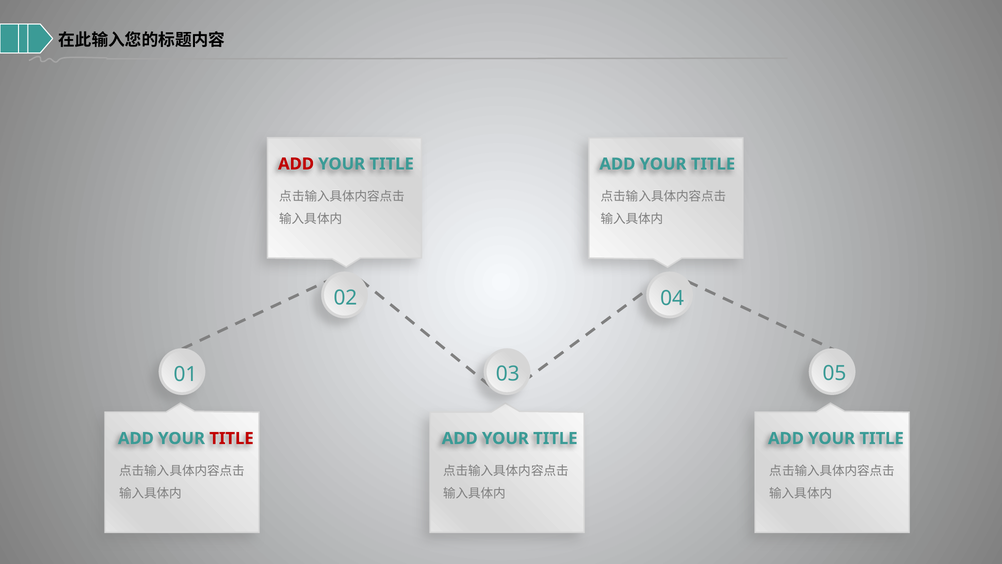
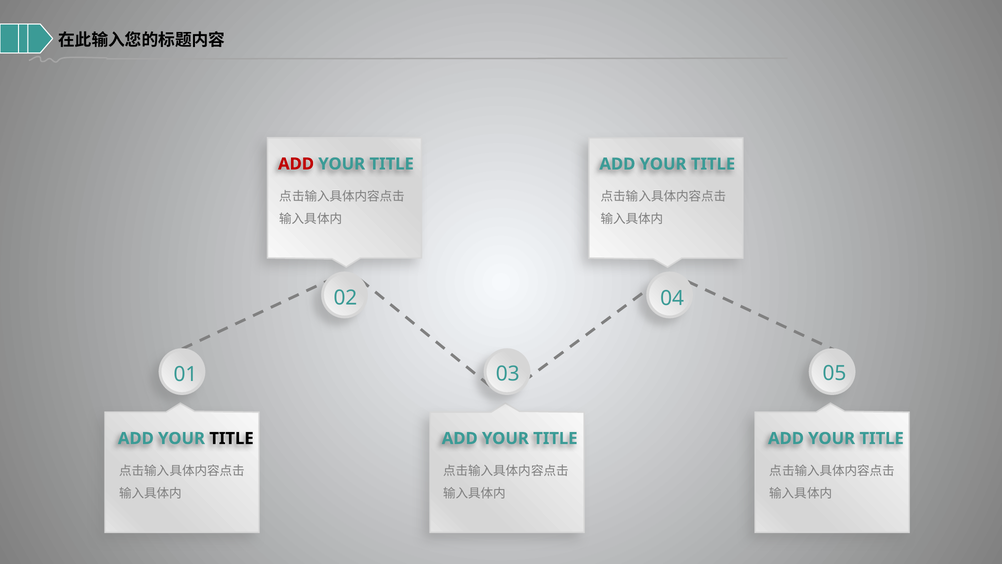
TITLE at (232, 438) colour: red -> black
